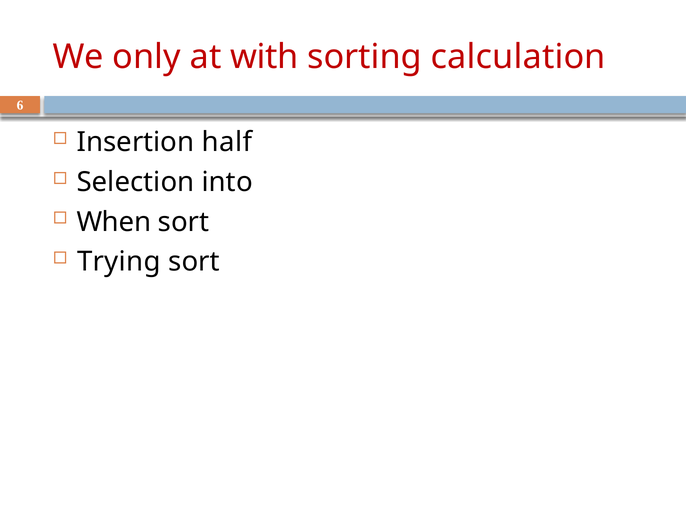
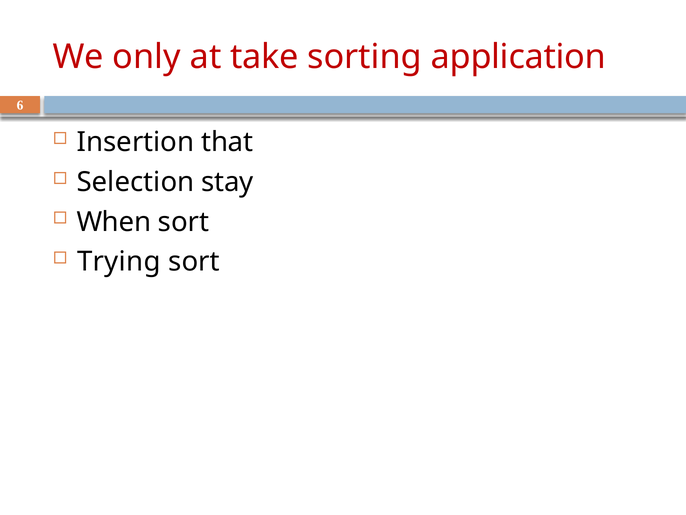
with: with -> take
calculation: calculation -> application
half: half -> that
into: into -> stay
